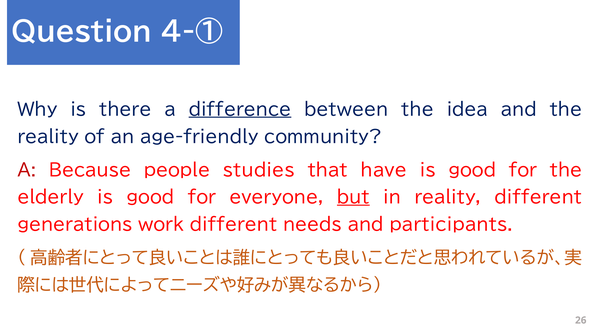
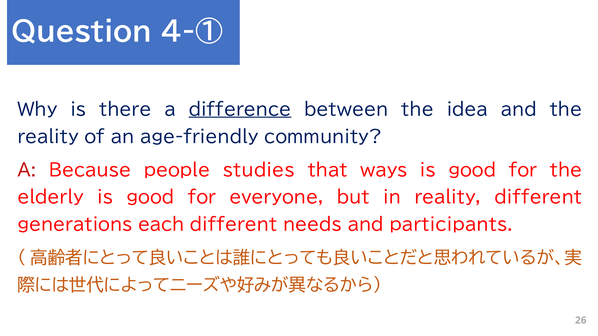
have: have -> ways
but underline: present -> none
work: work -> each
